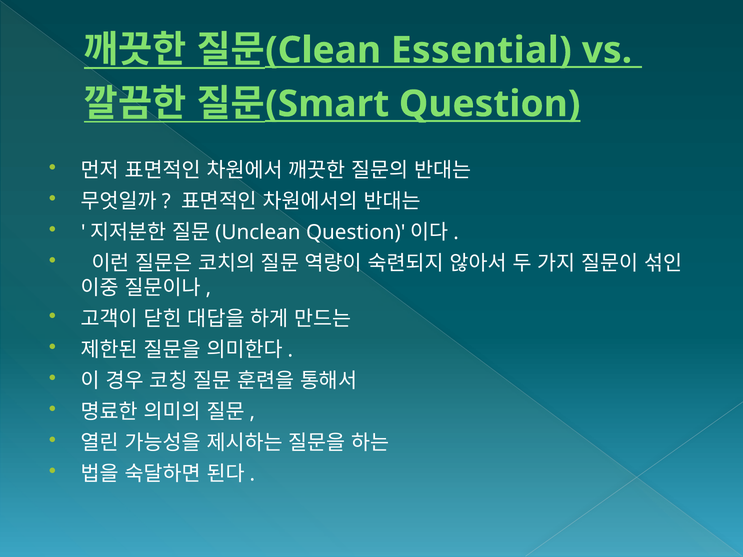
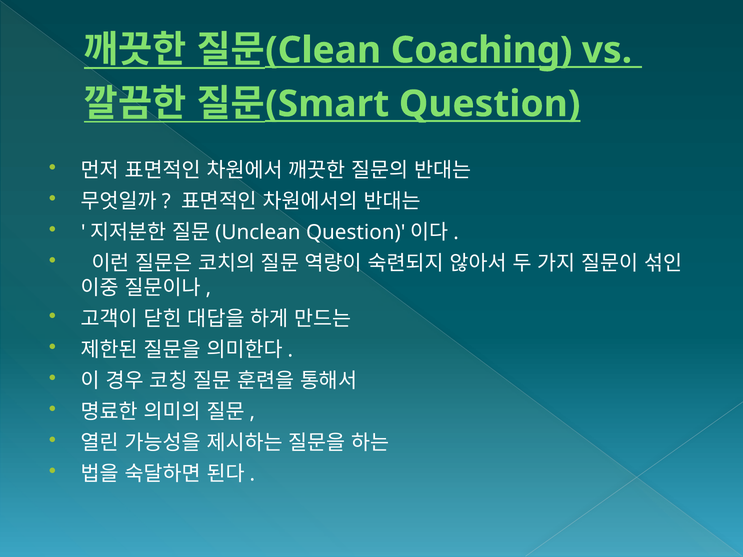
Essential: Essential -> Coaching
